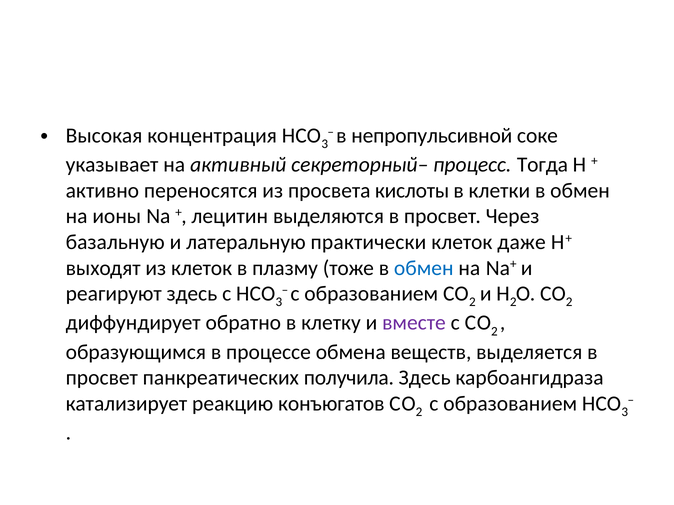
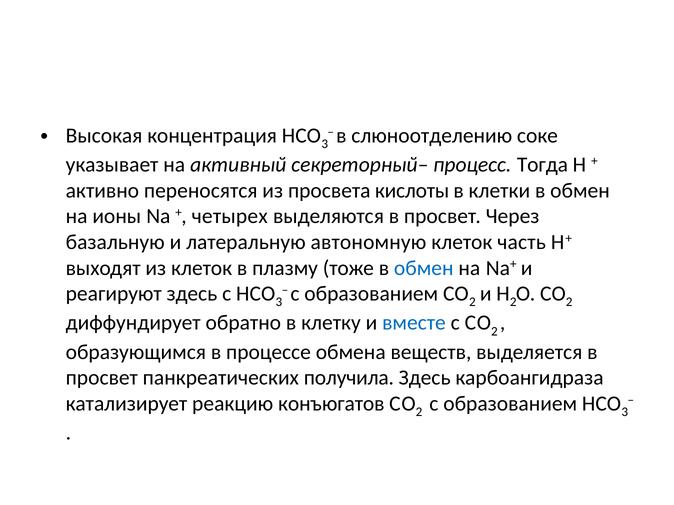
непропульсивной: непропульсивной -> слюноотделению
лецитин: лецитин -> четырех
практически: практически -> автономную
даже: даже -> часть
вместе colour: purple -> blue
